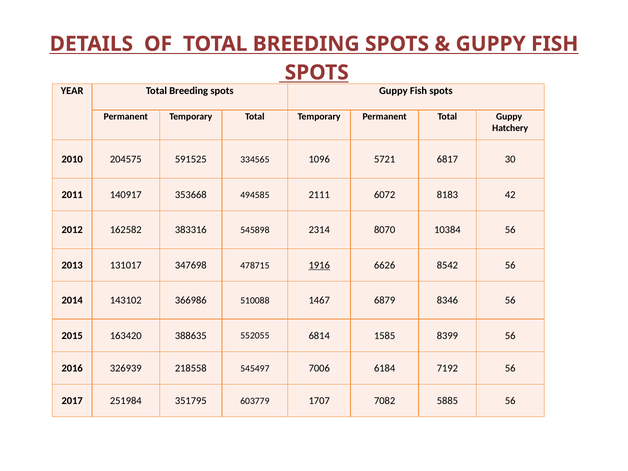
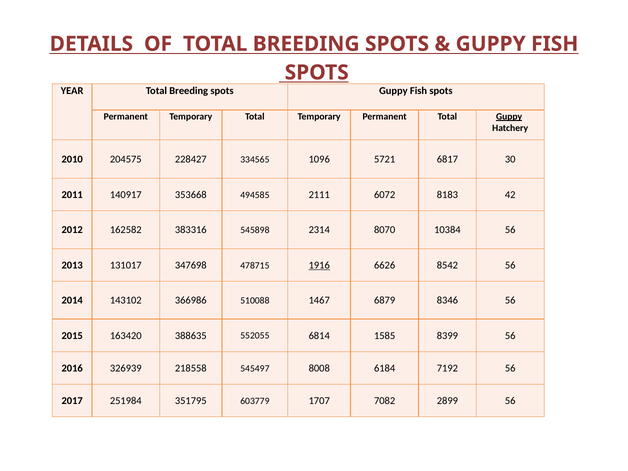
Guppy at (509, 116) underline: none -> present
591525: 591525 -> 228427
7006: 7006 -> 8008
5885: 5885 -> 2899
